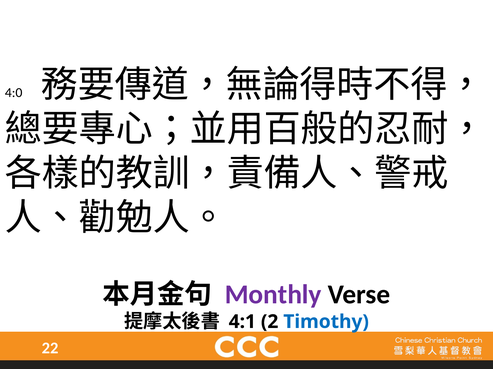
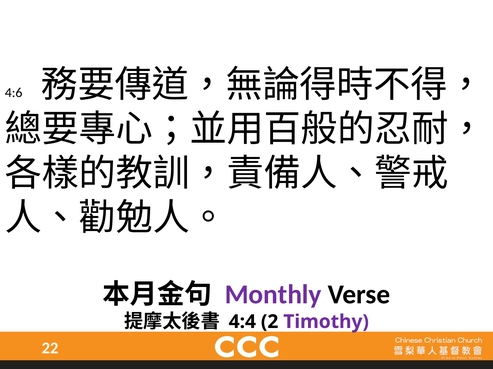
4:0: 4:0 -> 4:6
4:1: 4:1 -> 4:4
Timothy colour: blue -> purple
